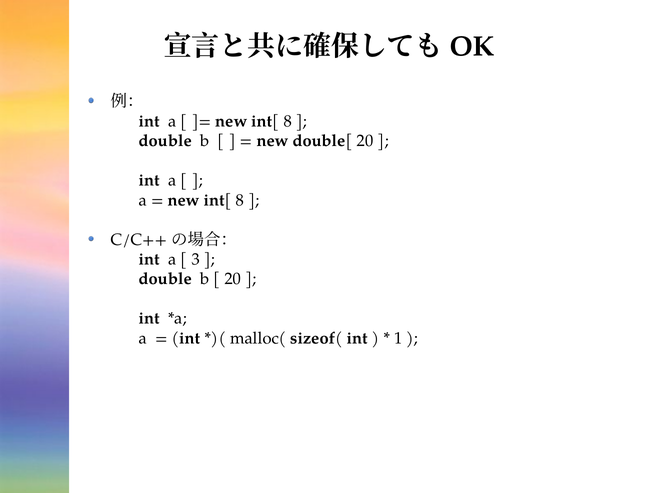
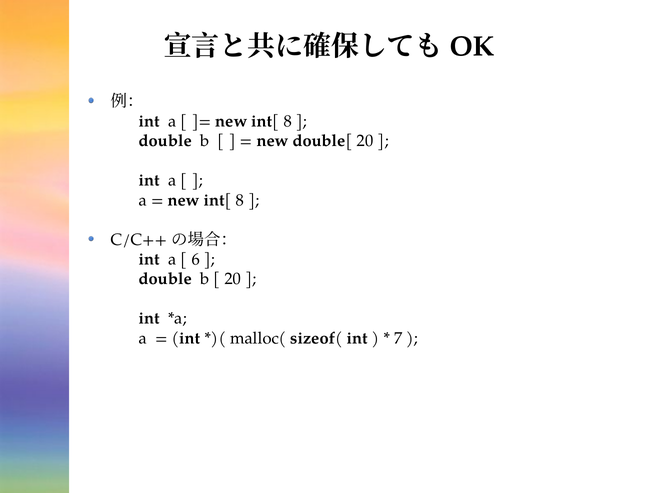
3: 3 -> 6
1: 1 -> 7
